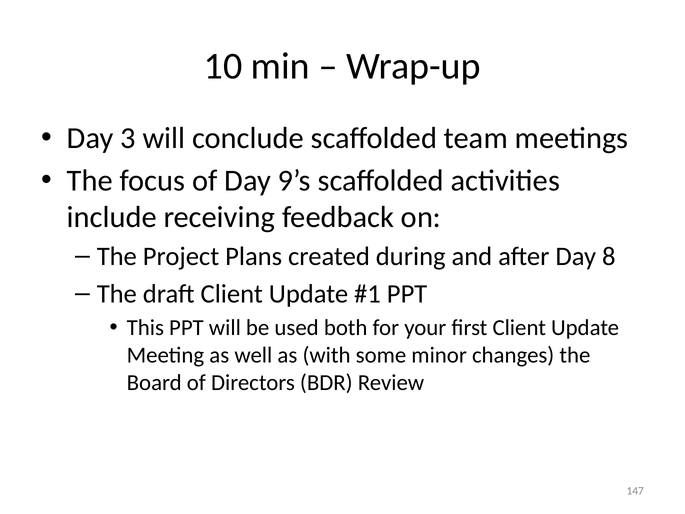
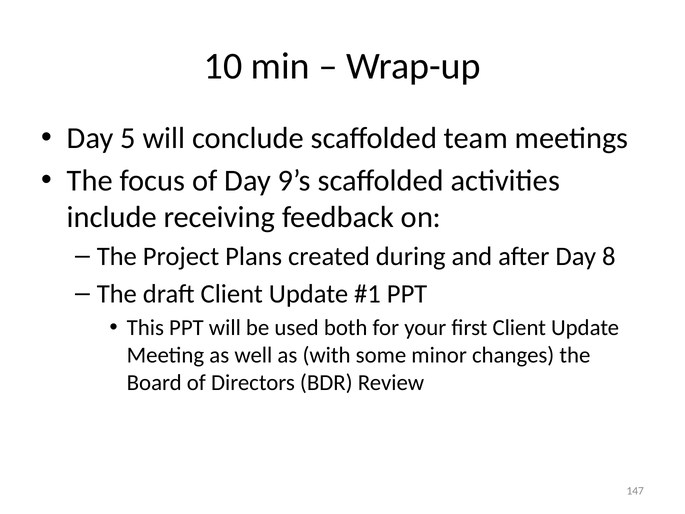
3: 3 -> 5
